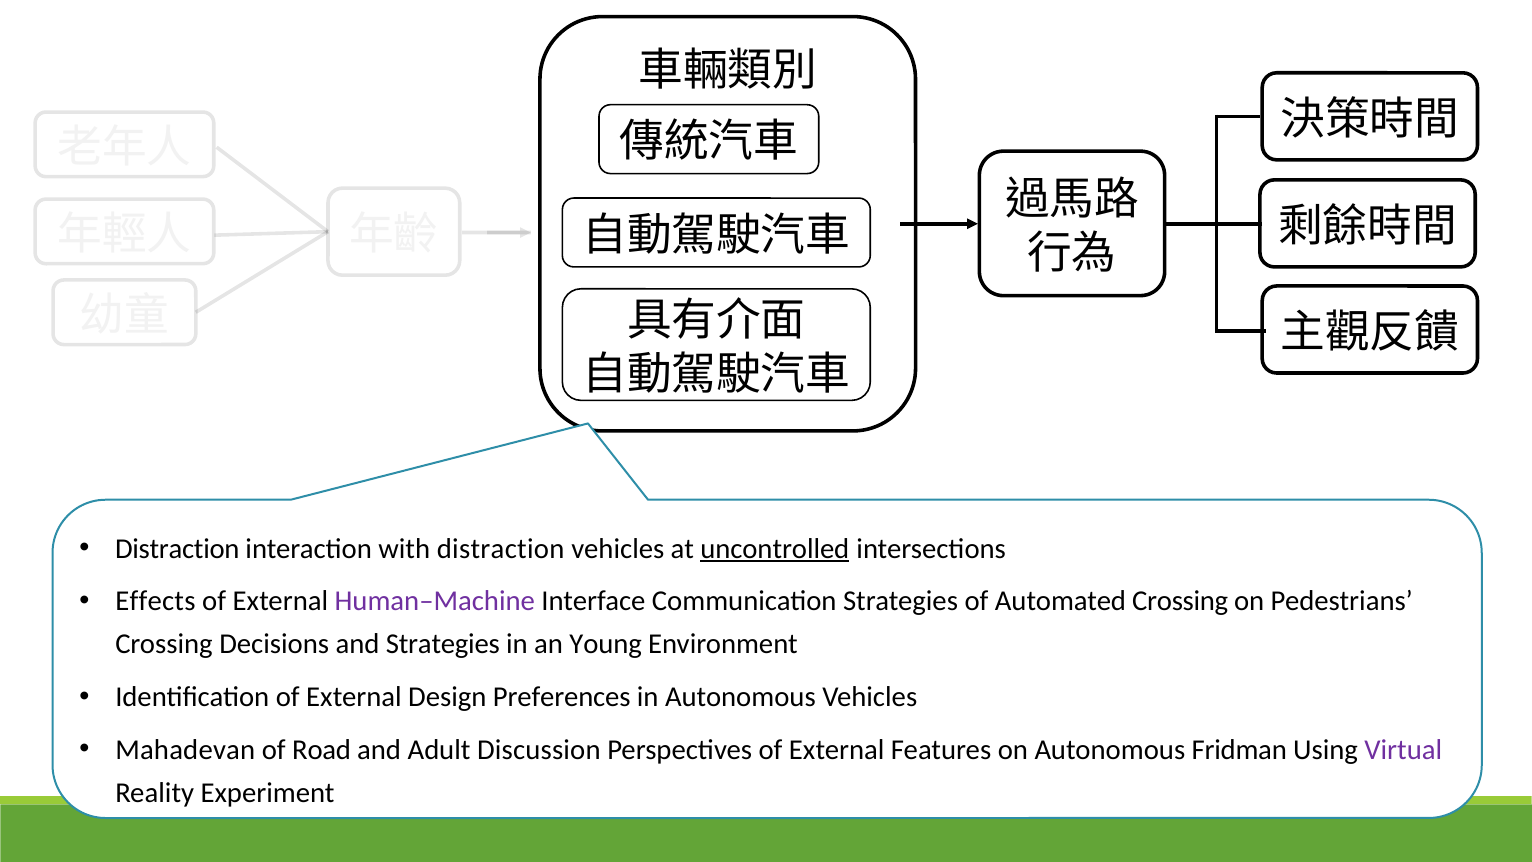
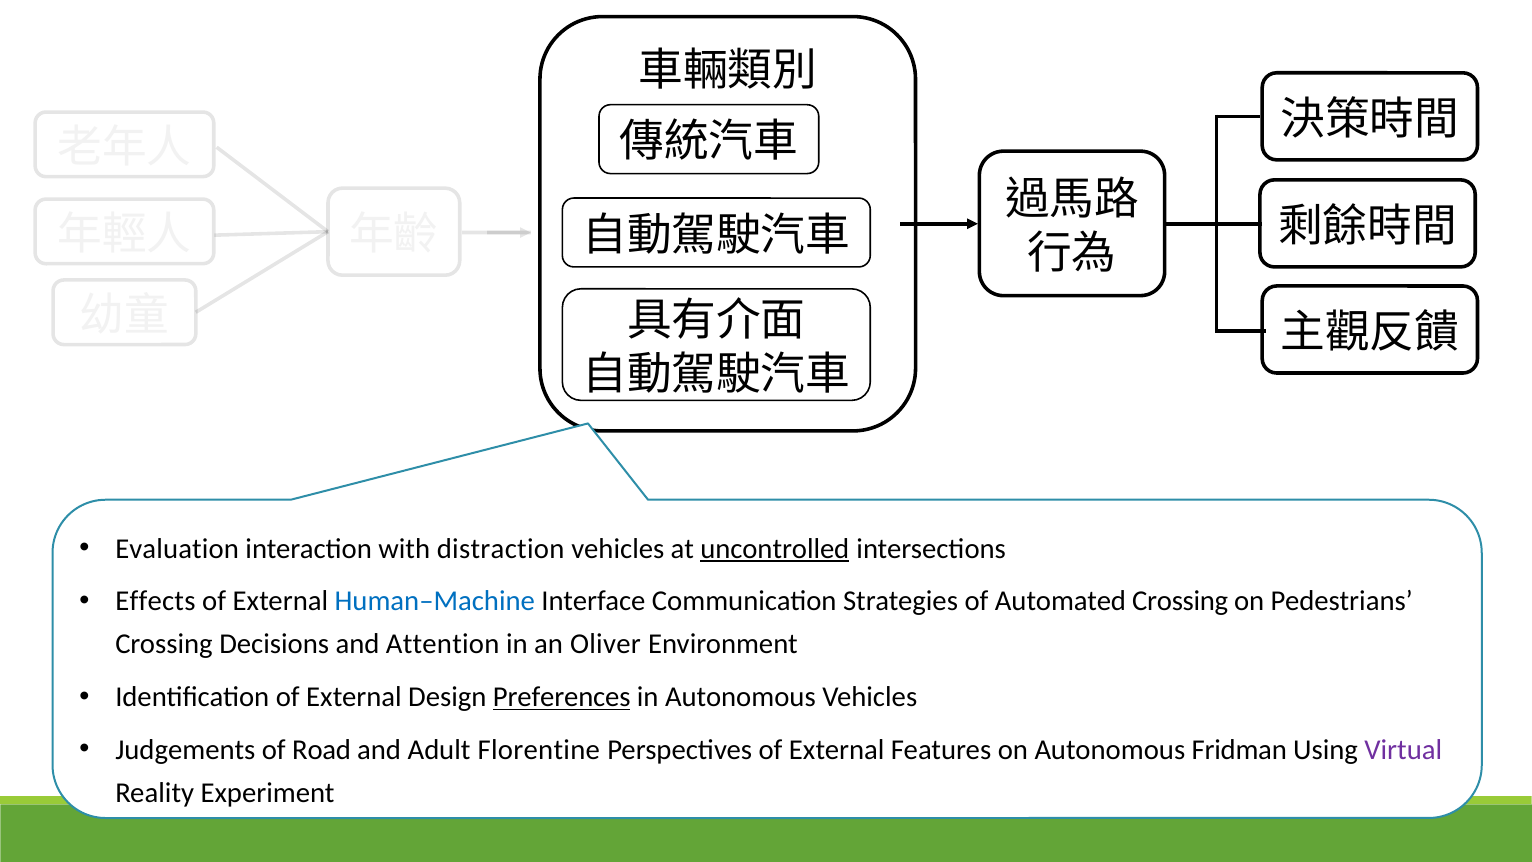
Distraction at (177, 549): Distraction -> Evaluation
Human–Machine colour: purple -> blue
and Strategies: Strategies -> Attention
Young: Young -> Oliver
Preferences underline: none -> present
Mahadevan: Mahadevan -> Judgements
Discussion: Discussion -> Florentine
